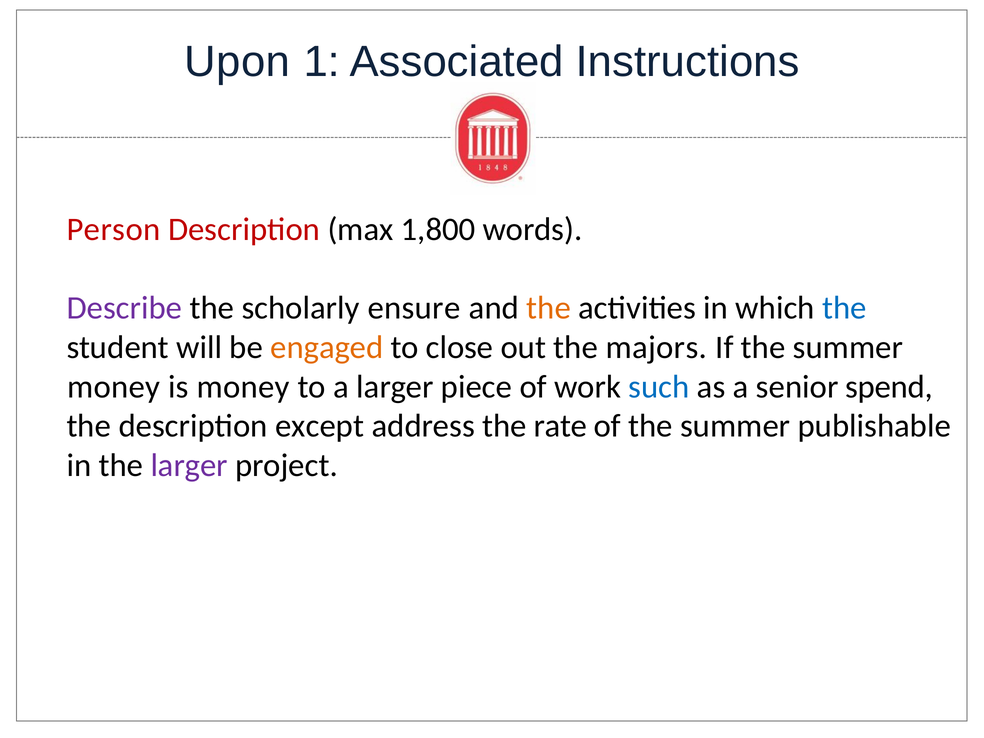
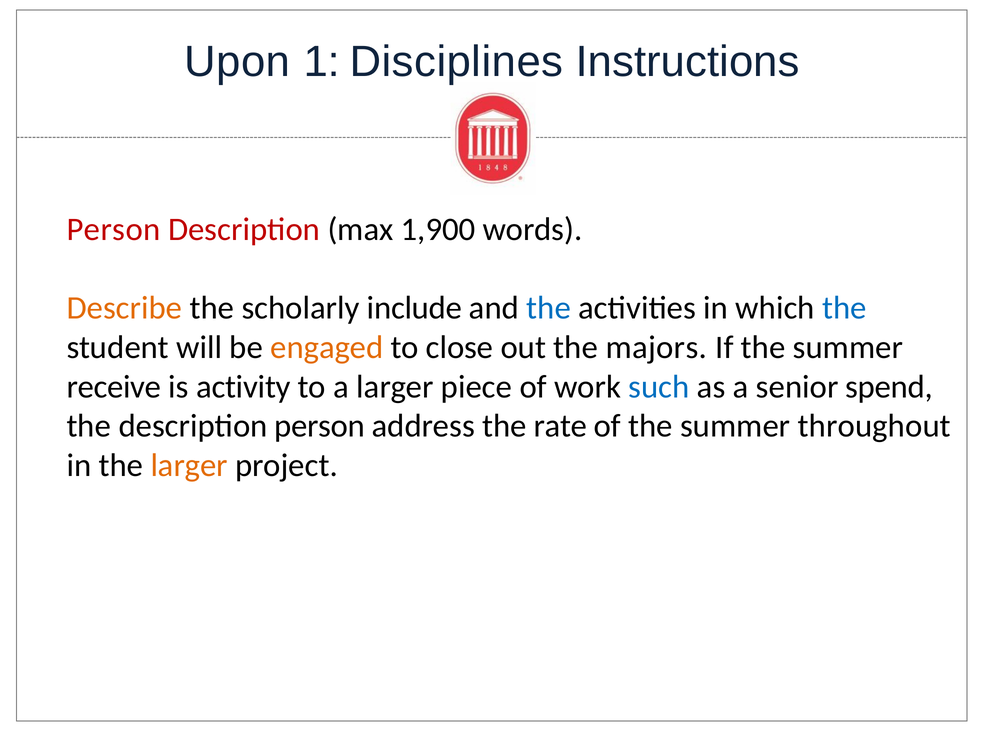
Associated: Associated -> Disciplines
1,800: 1,800 -> 1,900
Describe colour: purple -> orange
ensure: ensure -> include
the at (549, 308) colour: orange -> blue
money at (114, 387): money -> receive
is money: money -> activity
description except: except -> person
publishable: publishable -> throughout
larger at (189, 465) colour: purple -> orange
